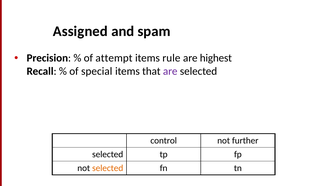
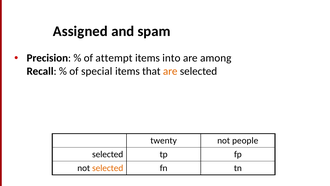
rule: rule -> into
highest: highest -> among
are at (170, 71) colour: purple -> orange
control: control -> twenty
further: further -> people
